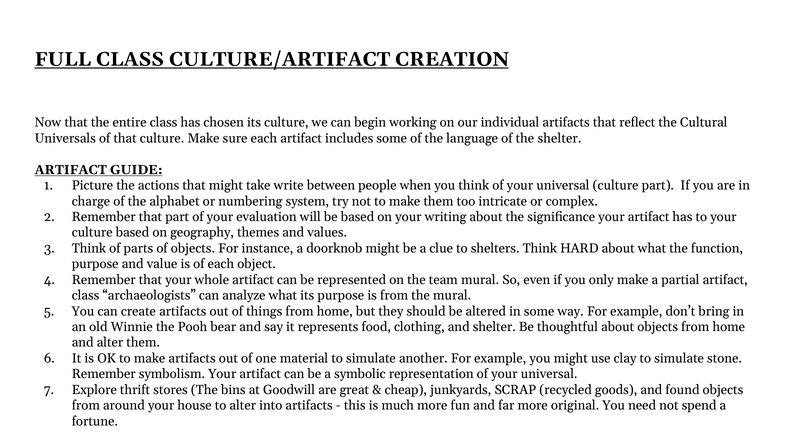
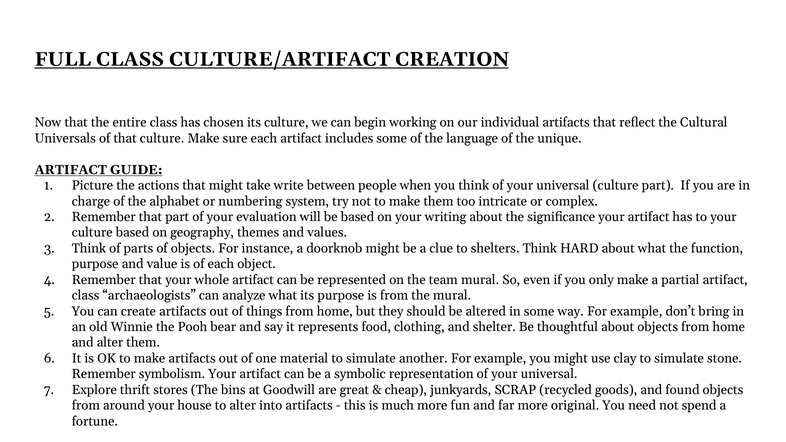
the shelter: shelter -> unique
